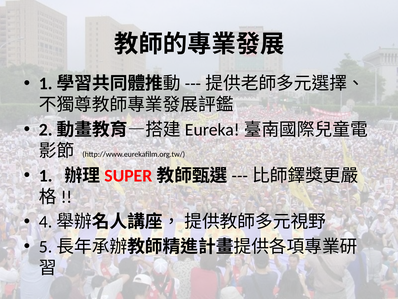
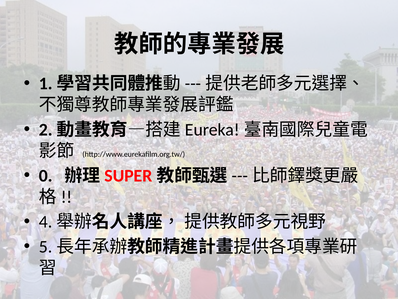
1: 1 -> 0
